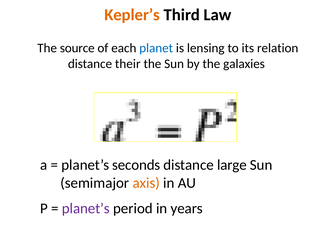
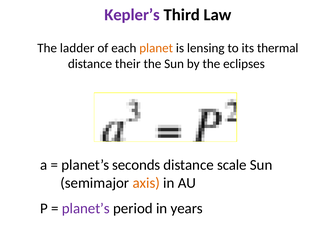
Kepler’s colour: orange -> purple
source: source -> ladder
planet colour: blue -> orange
relation: relation -> thermal
galaxies: galaxies -> eclipses
large: large -> scale
